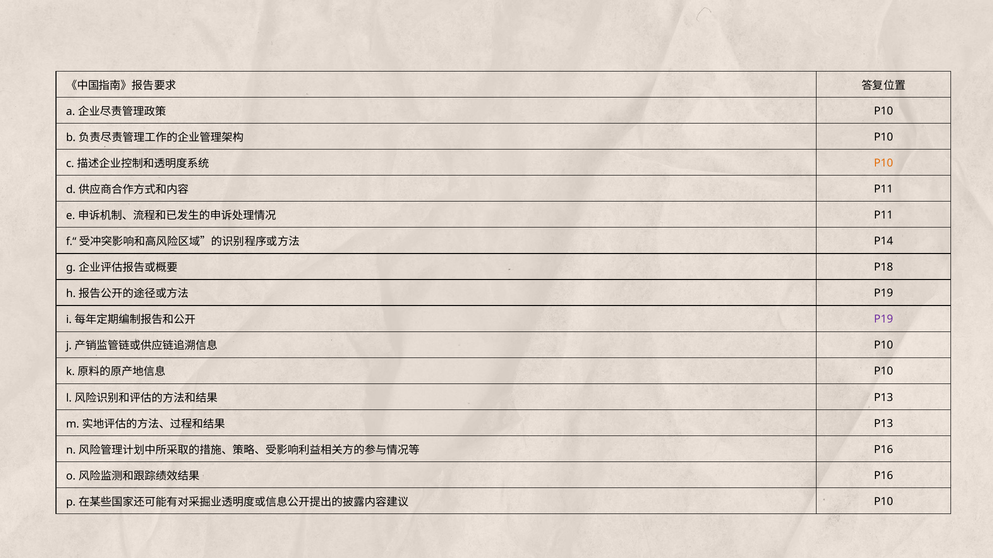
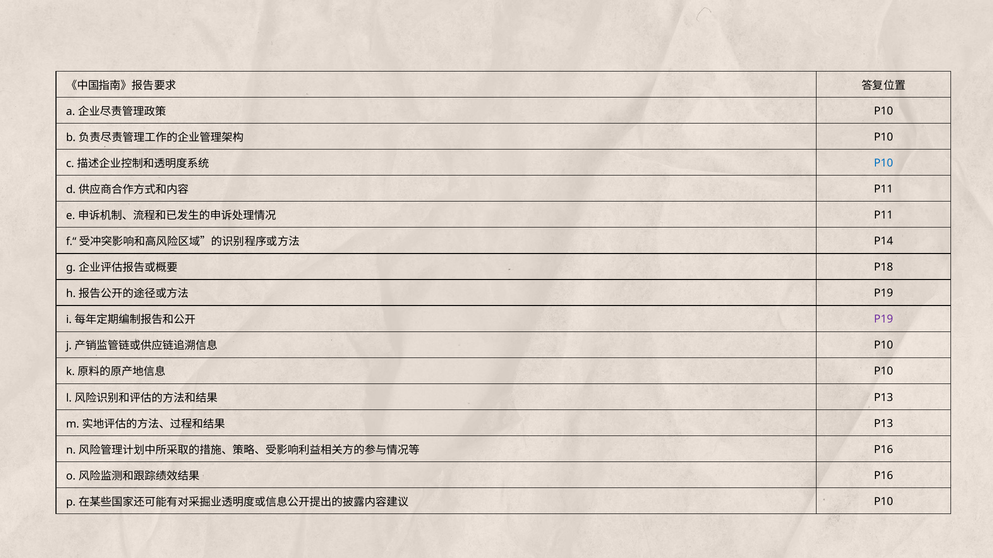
P10 at (884, 163) colour: orange -> blue
